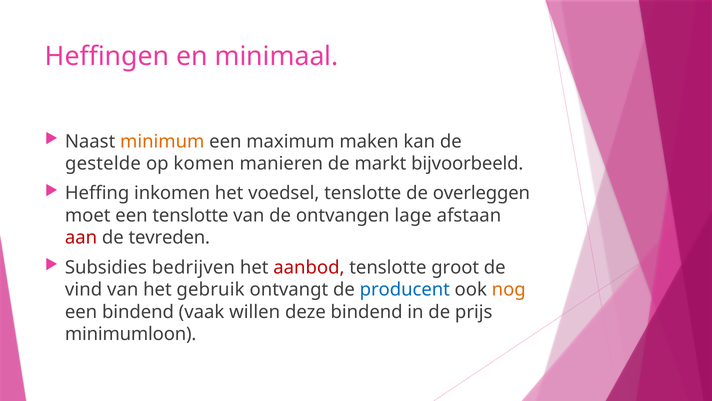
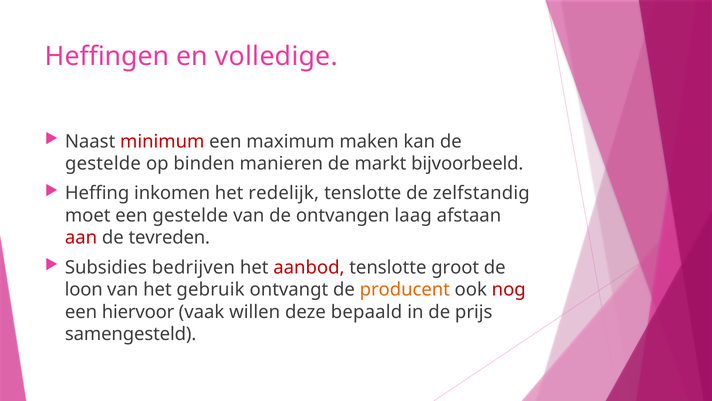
minimaal: minimaal -> volledige
minimum colour: orange -> red
komen: komen -> binden
voedsel: voedsel -> redelijk
overleggen: overleggen -> zelfstandig
een tenslotte: tenslotte -> gestelde
lage: lage -> laag
vind: vind -> loon
producent colour: blue -> orange
nog colour: orange -> red
een bindend: bindend -> hiervoor
deze bindend: bindend -> bepaald
minimumloon: minimumloon -> samengesteld
